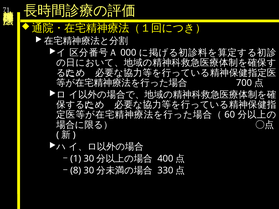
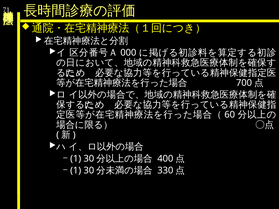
8 at (76, 171): 8 -> 1
